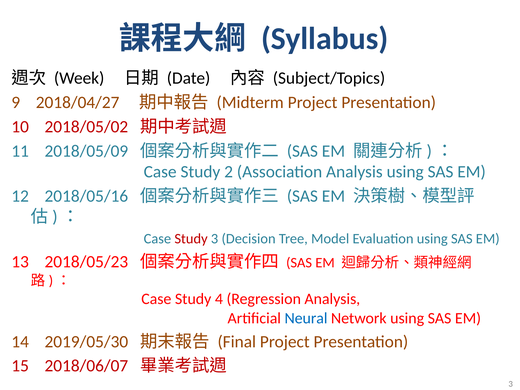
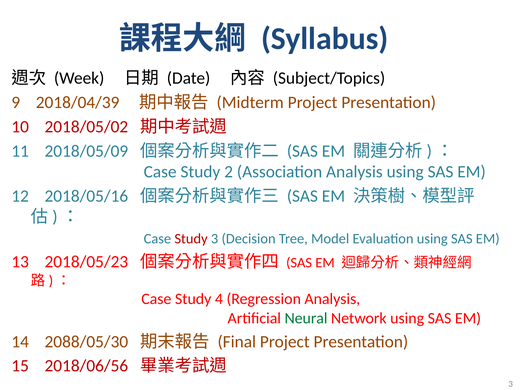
2018/04/27: 2018/04/27 -> 2018/04/39
Neural colour: blue -> green
2019/05/30: 2019/05/30 -> 2088/05/30
2018/06/07: 2018/06/07 -> 2018/06/56
